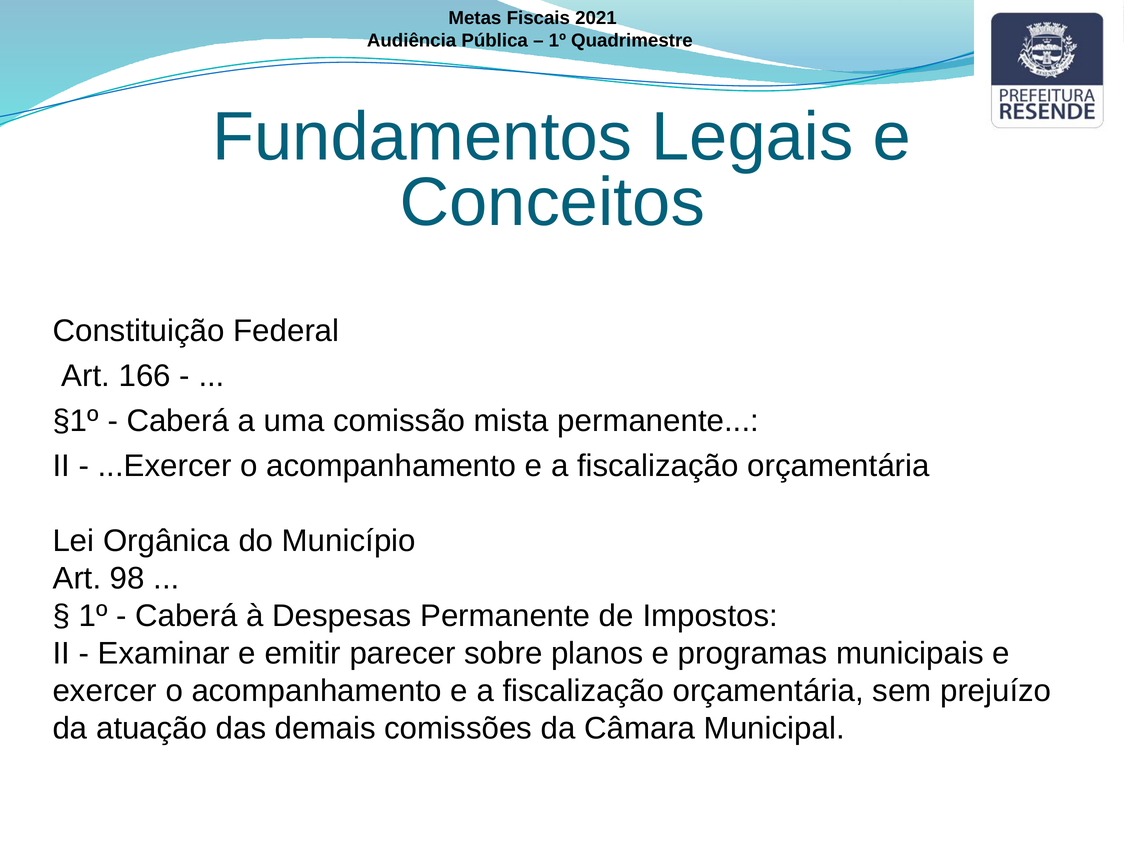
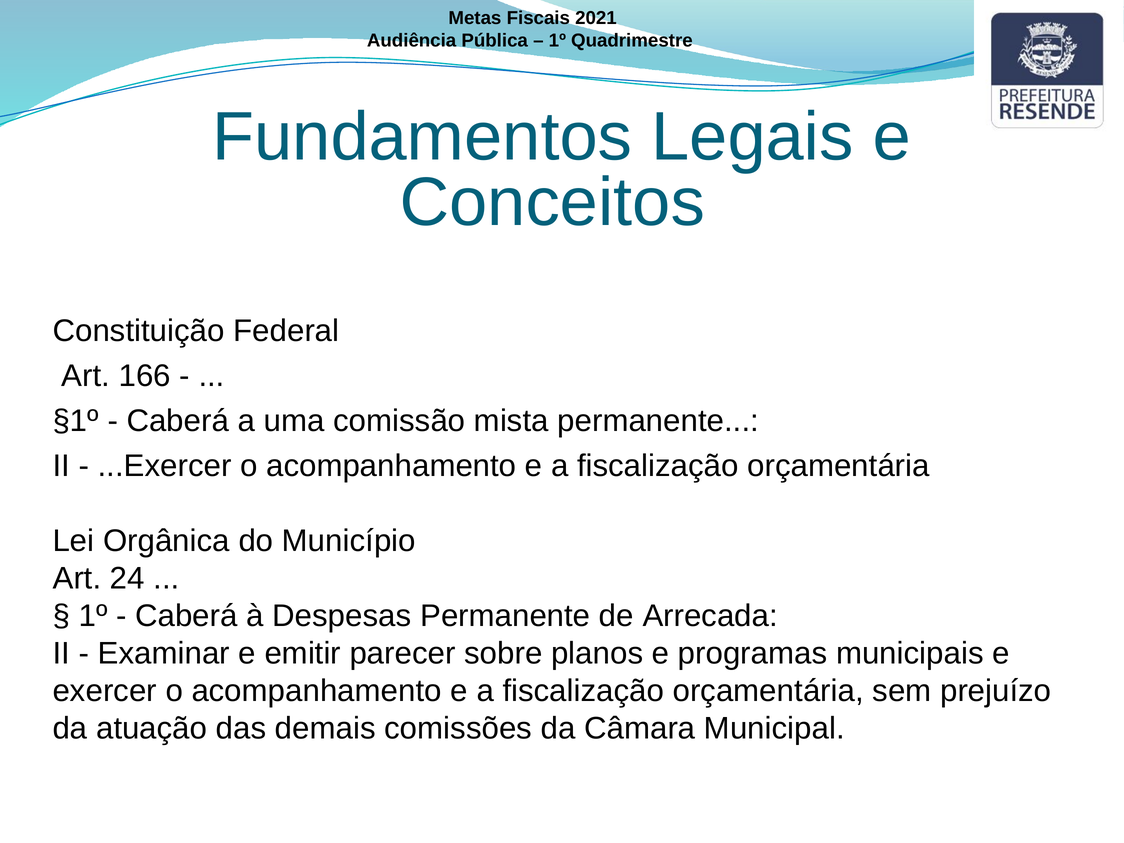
98: 98 -> 24
Impostos: Impostos -> Arrecada
